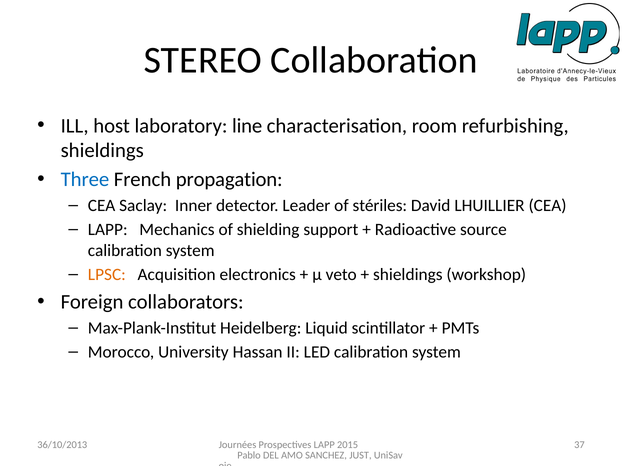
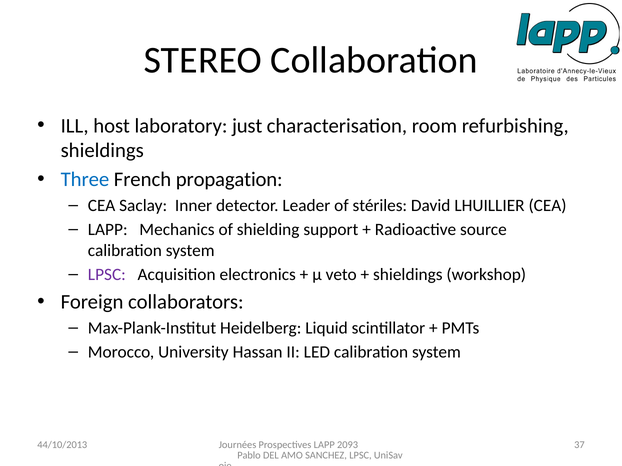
line: line -> just
LPSC at (107, 275) colour: orange -> purple
2015: 2015 -> 2093
36/10/2013: 36/10/2013 -> 44/10/2013
SANCHEZ JUST: JUST -> LPSC
